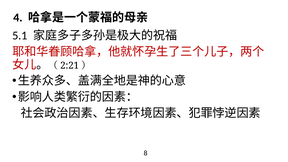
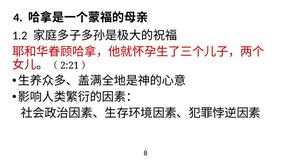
5.1: 5.1 -> 1.2
